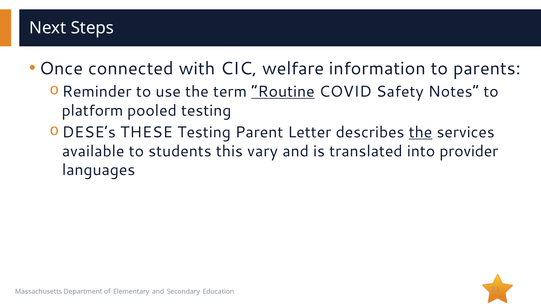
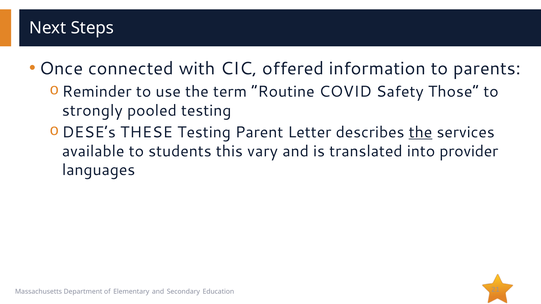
welfare: welfare -> offered
Routine underline: present -> none
Notes: Notes -> Those
platform: platform -> strongly
